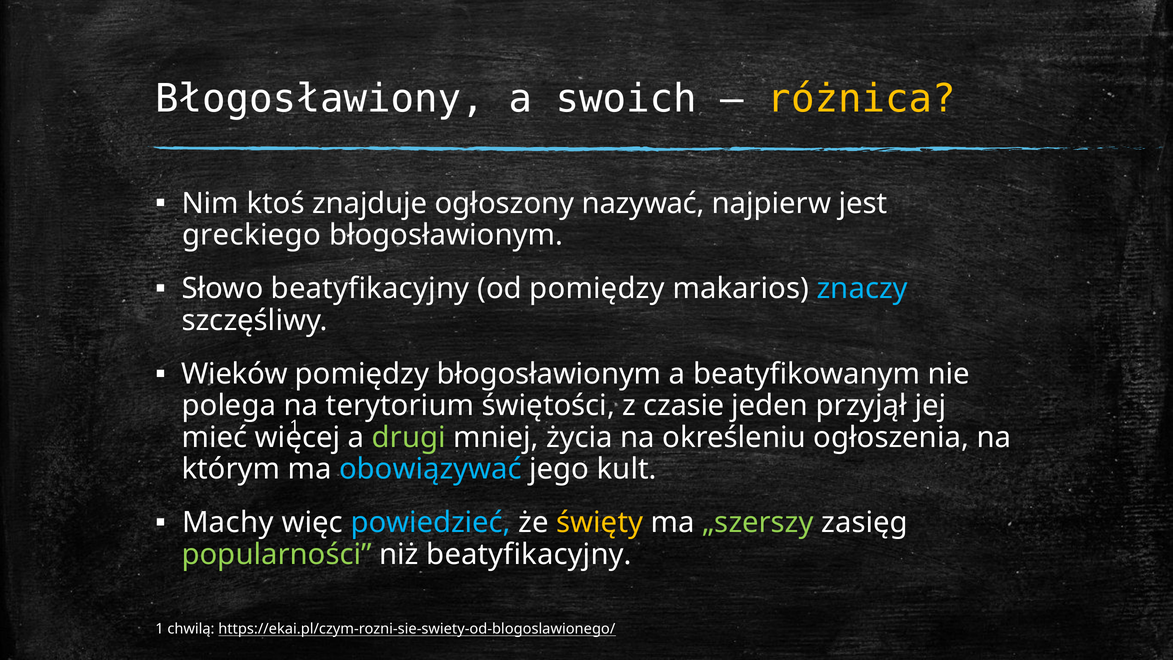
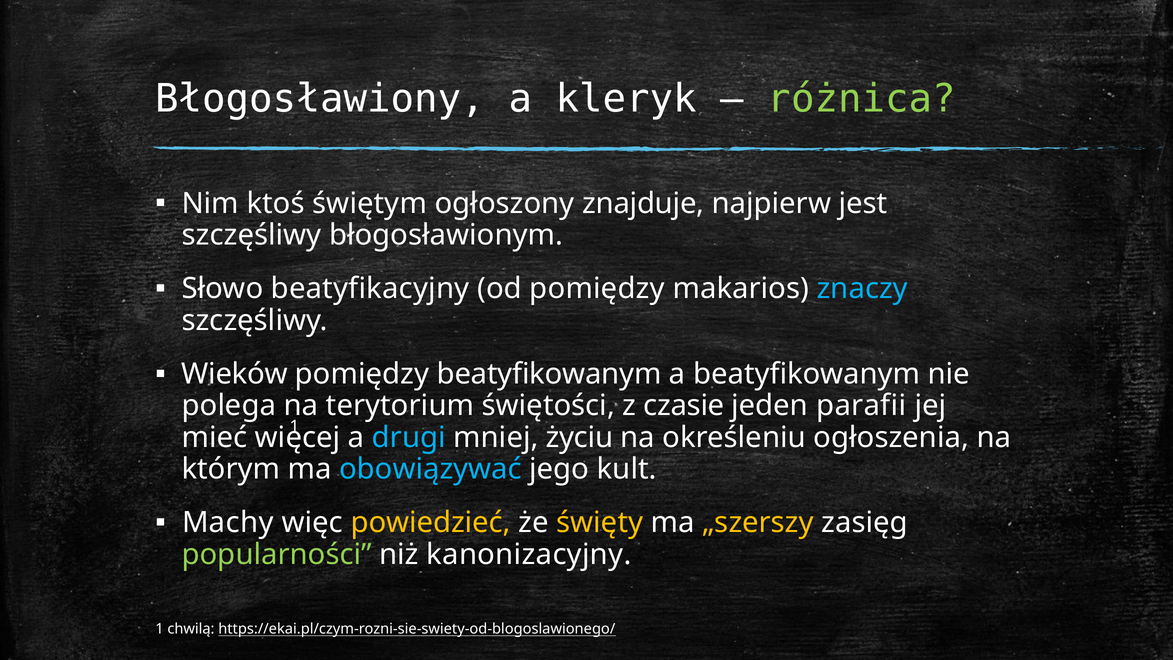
swoich: swoich -> kleryk
różnica colour: yellow -> light green
znajduje: znajduje -> świętym
nazywać: nazywać -> znajduje
greckiego at (251, 235): greckiego -> szczęśliwy
pomiędzy błogosławionym: błogosławionym -> beatyfikowanym
przyjął: przyjął -> parafii
drugi colour: light green -> light blue
życia: życia -> życiu
powiedzieć colour: light blue -> yellow
„szerszy colour: light green -> yellow
niż beatyfikacyjny: beatyfikacyjny -> kanonizacyjny
